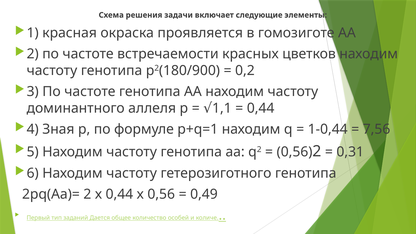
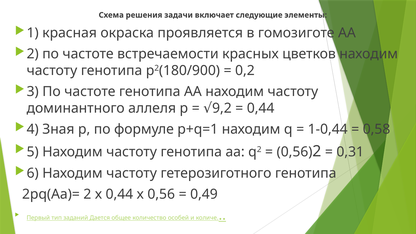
1,1: 1,1 -> 9,2
7,56: 7,56 -> 0,58
